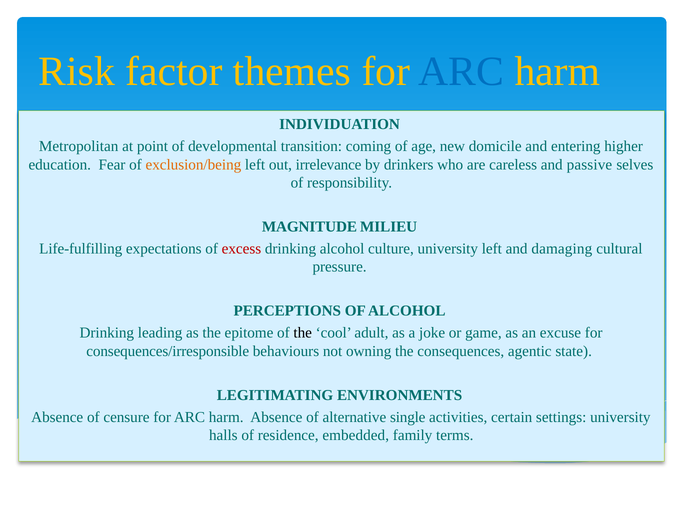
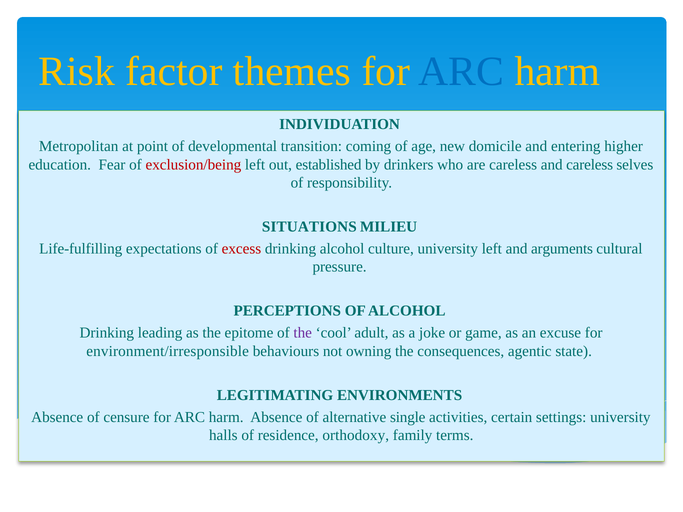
exclusion/being colour: orange -> red
irrelevance: irrelevance -> established
and passive: passive -> careless
MAGNITUDE: MAGNITUDE -> SITUATIONS
damaging: damaging -> arguments
the at (303, 333) colour: black -> purple
consequences/irresponsible: consequences/irresponsible -> environment/irresponsible
embedded: embedded -> orthodoxy
